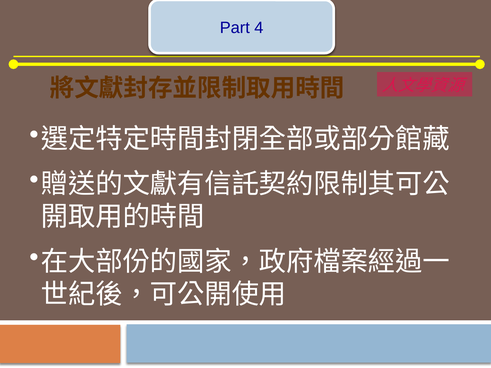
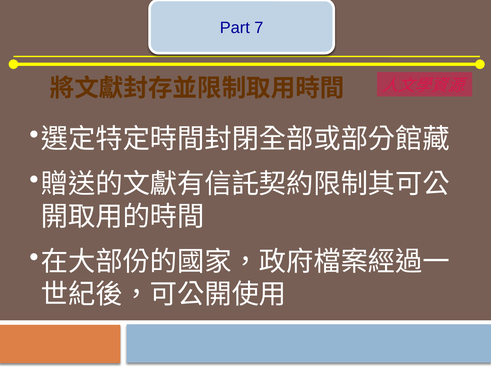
4: 4 -> 7
